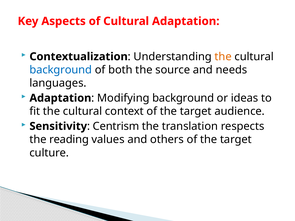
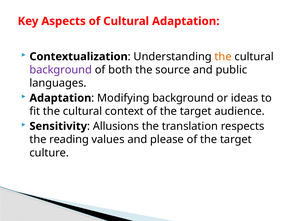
background at (61, 70) colour: blue -> purple
needs: needs -> public
Centrism: Centrism -> Allusions
others: others -> please
